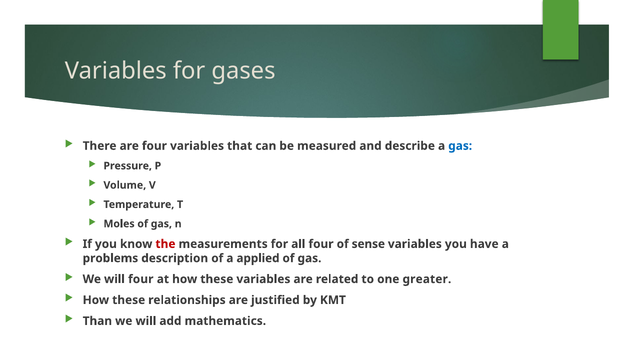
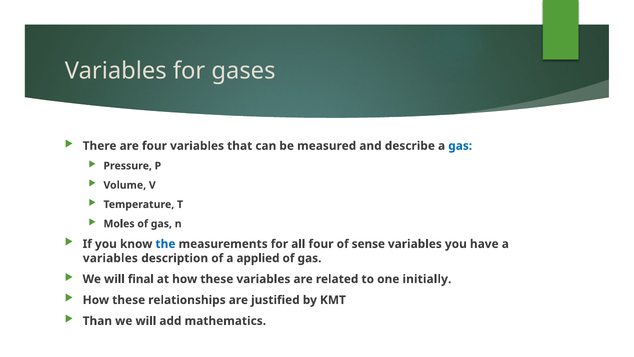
the colour: red -> blue
problems at (110, 258): problems -> variables
will four: four -> final
greater: greater -> initially
